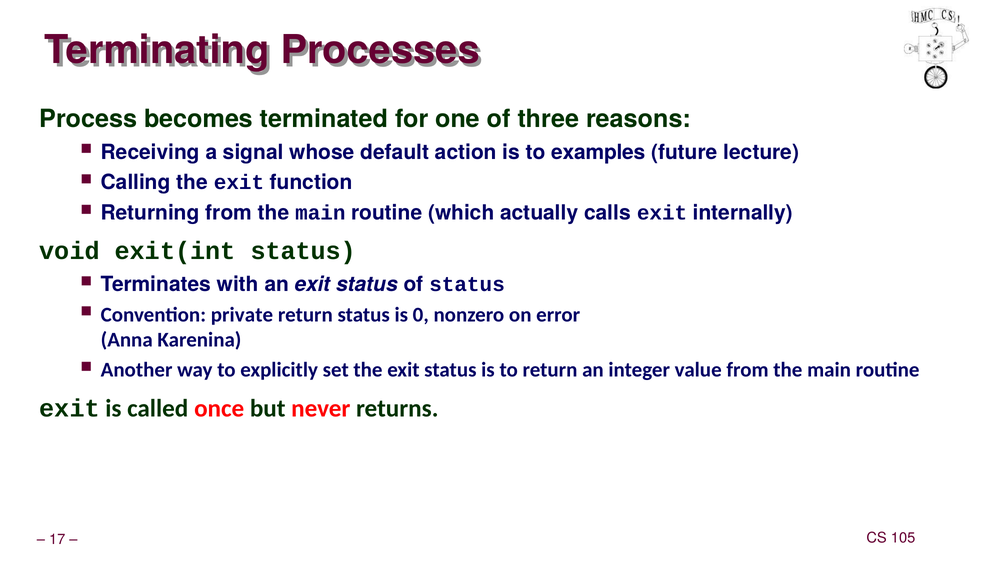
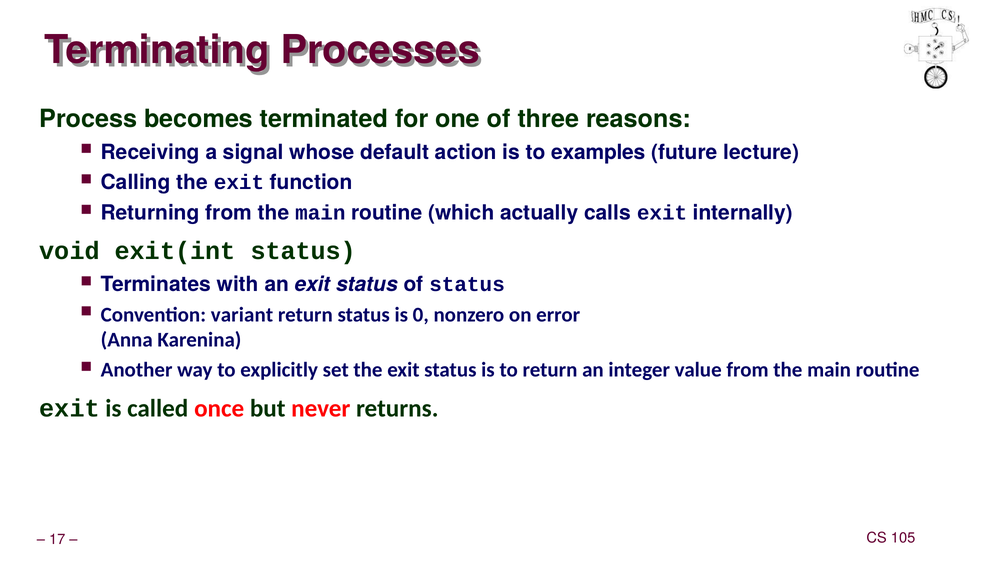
private: private -> variant
